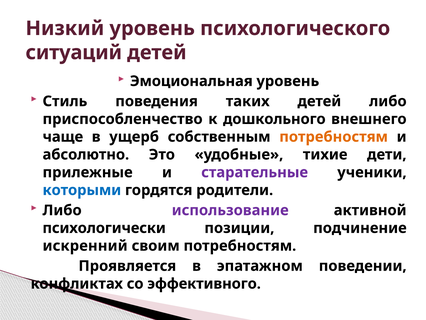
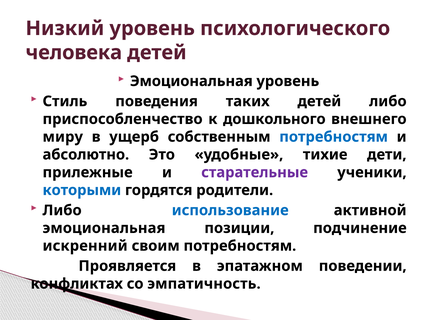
ситуаций: ситуаций -> человека
чаще: чаще -> миру
потребностям at (334, 137) colour: orange -> blue
использование colour: purple -> blue
психологически at (104, 228): психологически -> эмоциональная
эффективного: эффективного -> эмпатичность
